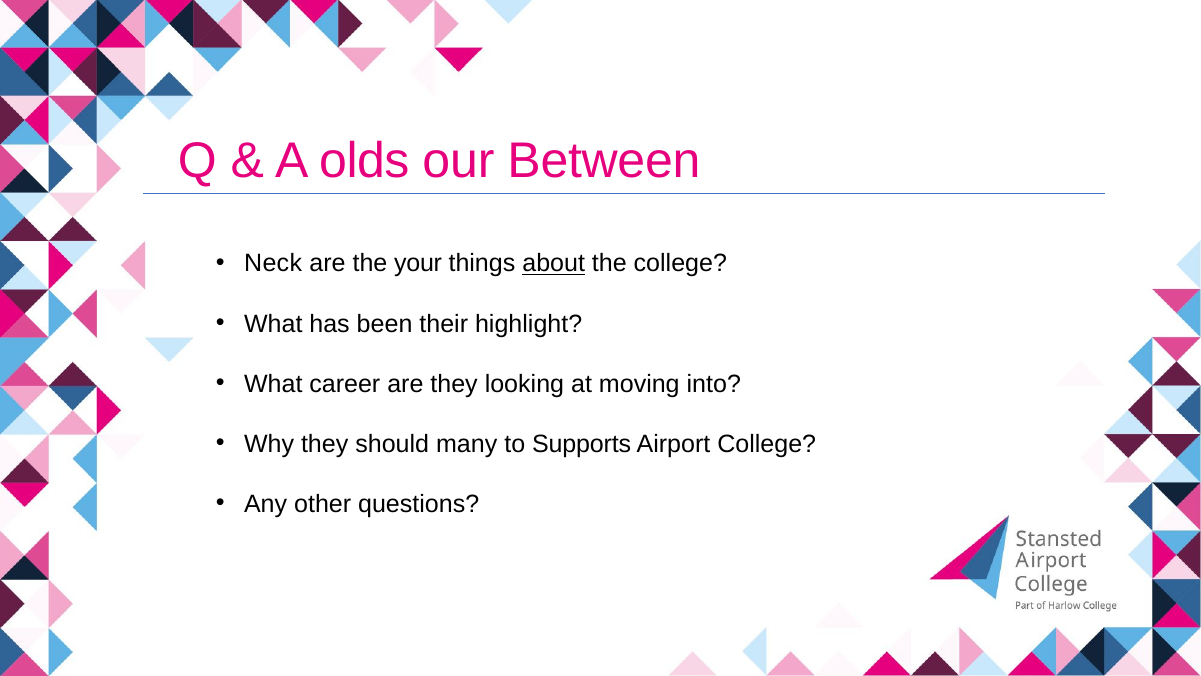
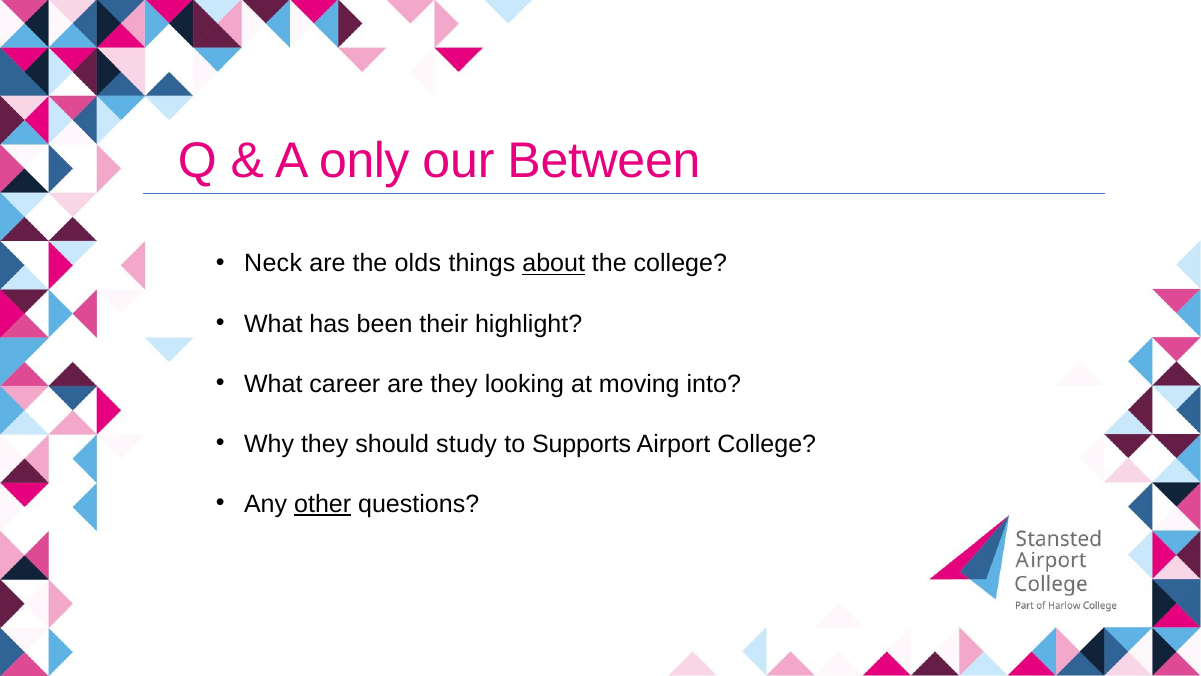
olds: olds -> only
your: your -> olds
many: many -> study
other underline: none -> present
